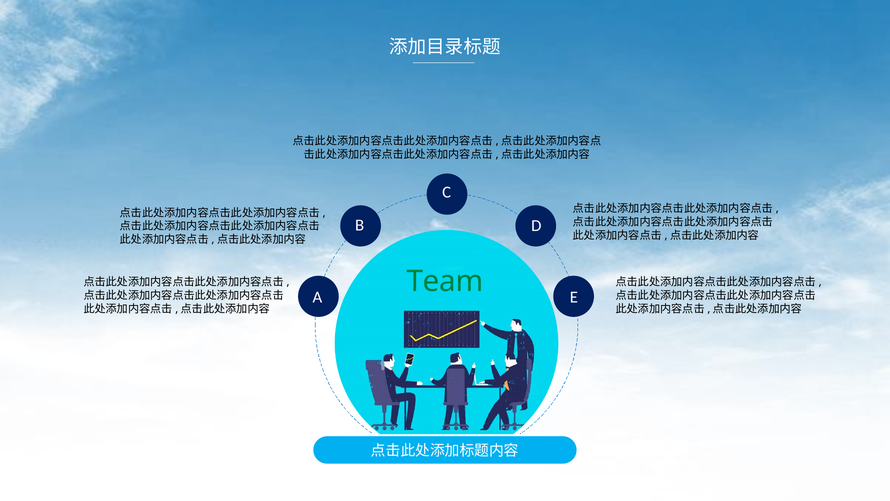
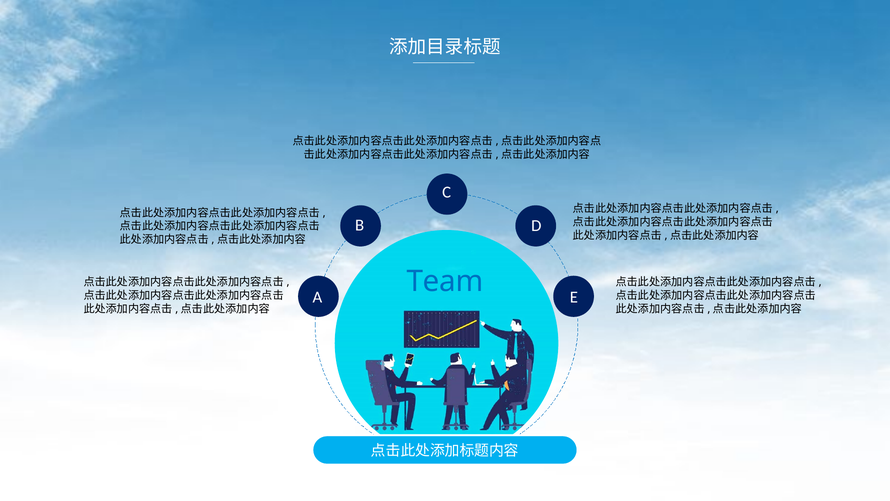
Team colour: green -> blue
